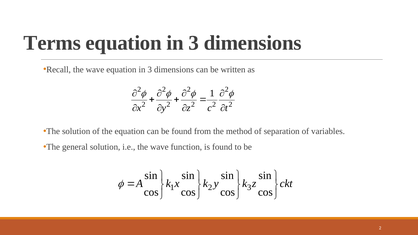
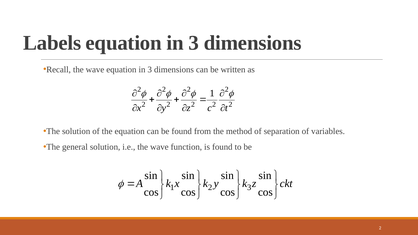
Terms: Terms -> Labels
